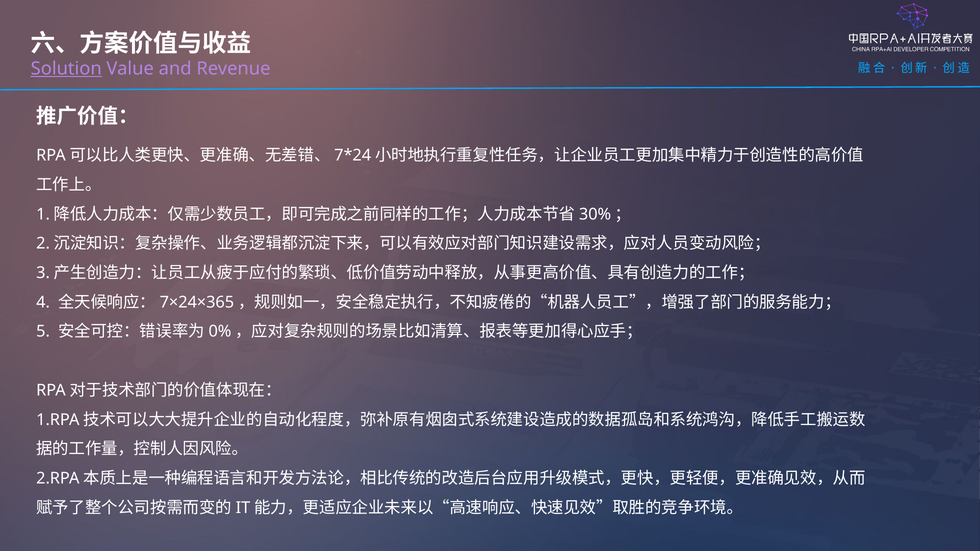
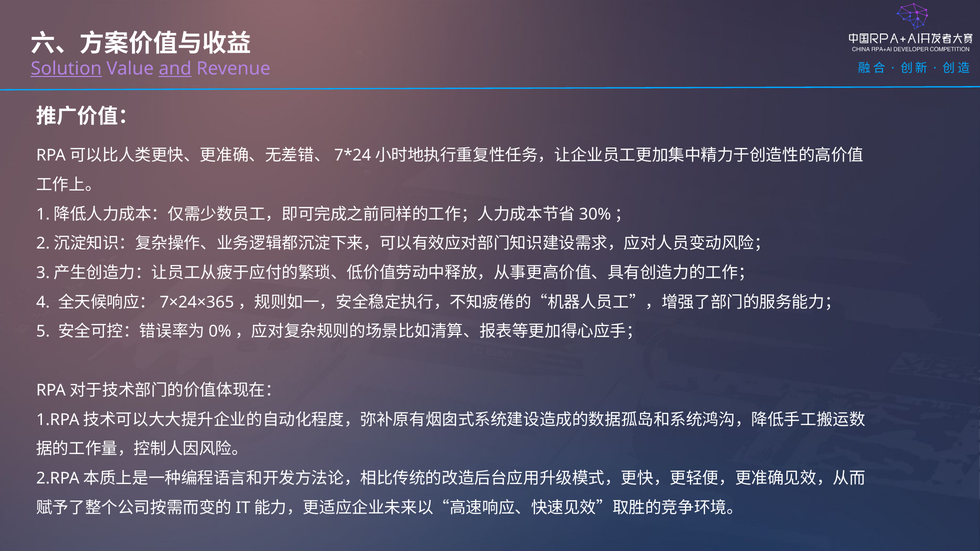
and underline: none -> present
